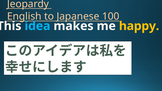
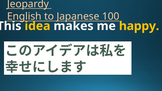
idea colour: light blue -> yellow
